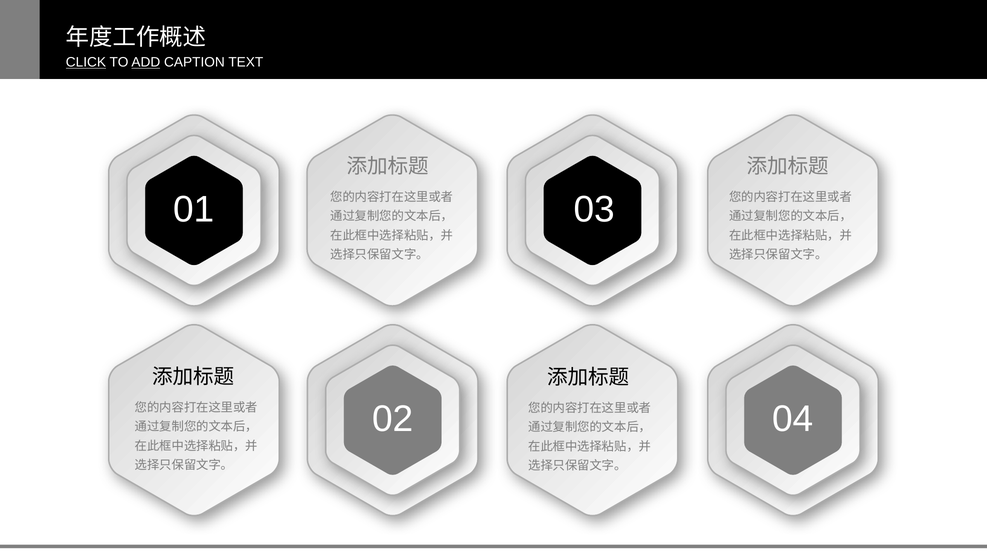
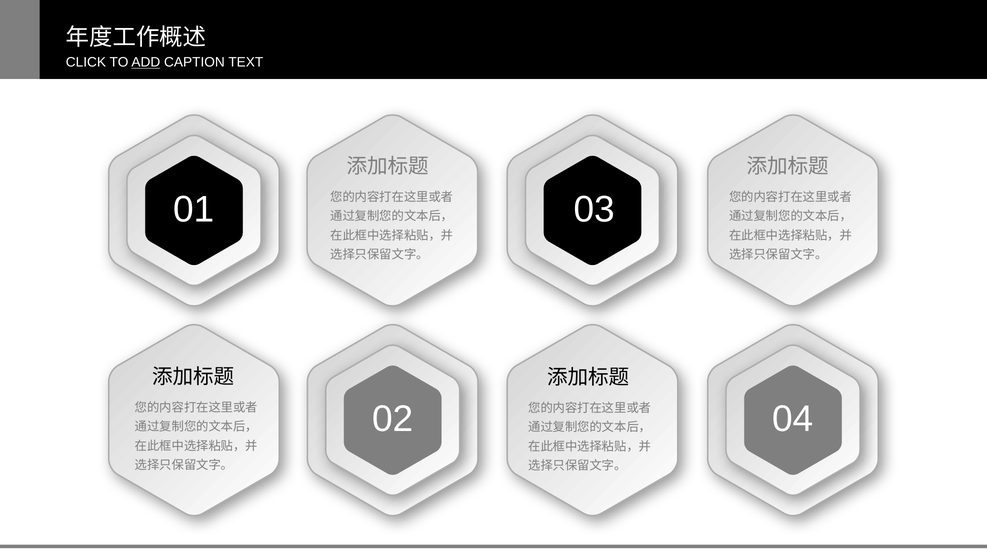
CLICK underline: present -> none
